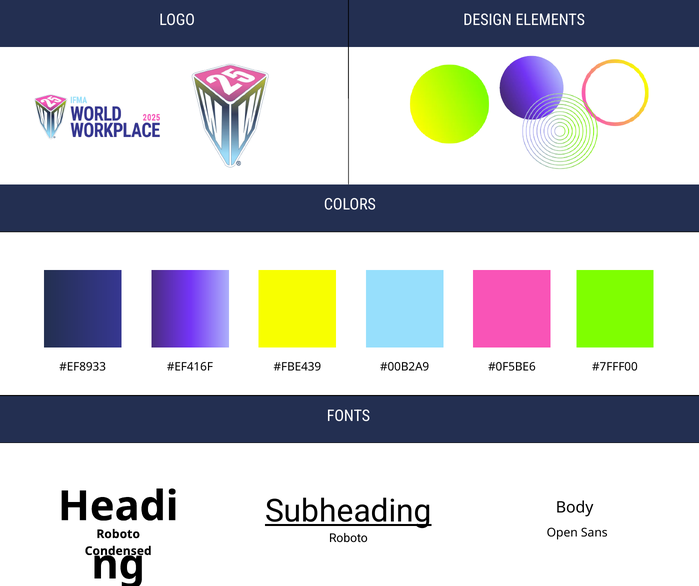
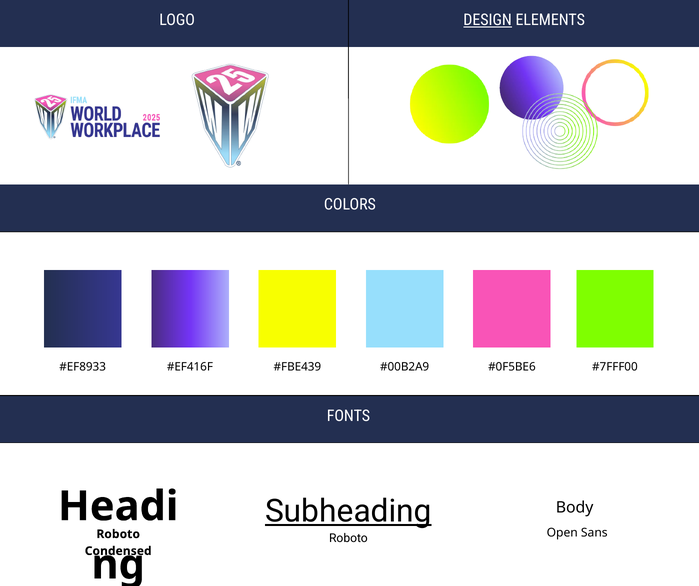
DESIGN underline: none -> present
